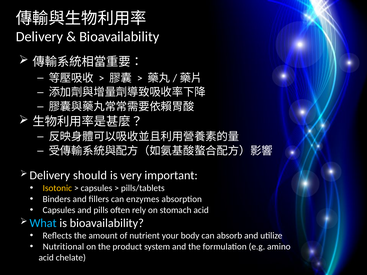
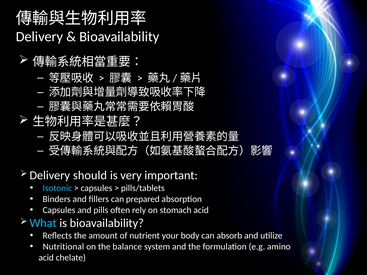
Isotonic colour: yellow -> light blue
enzymes: enzymes -> prepared
product: product -> balance
